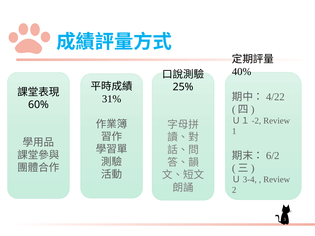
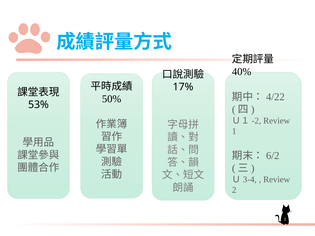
25%: 25% -> 17%
31%: 31% -> 50%
60%: 60% -> 53%
